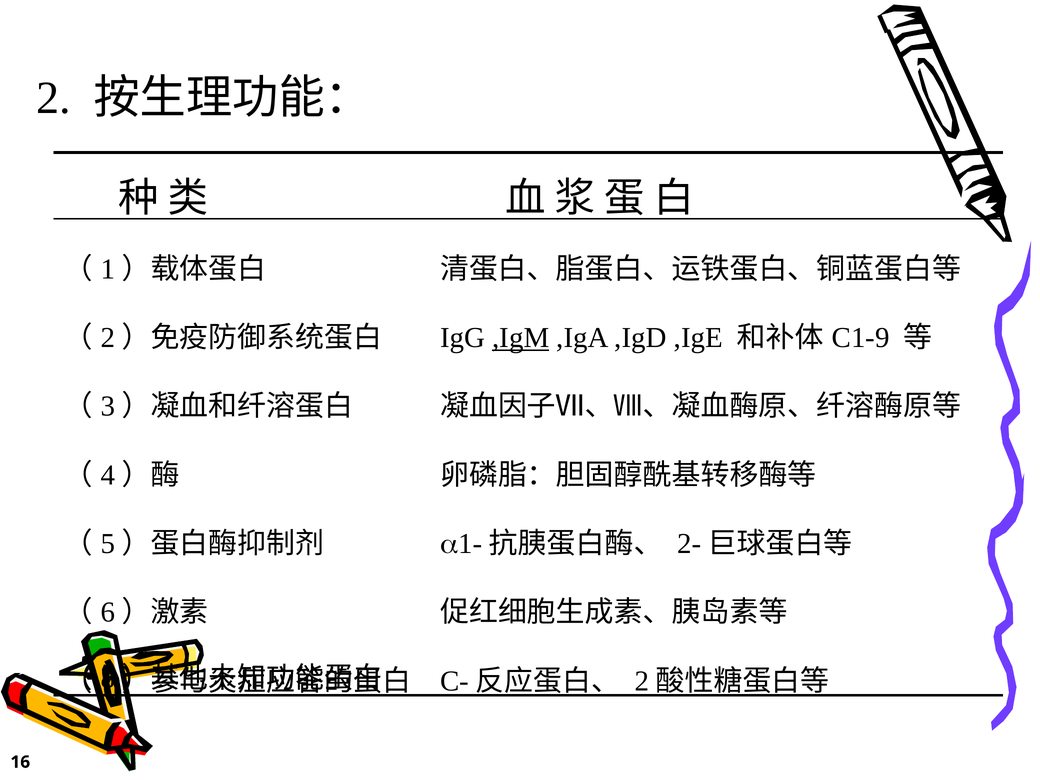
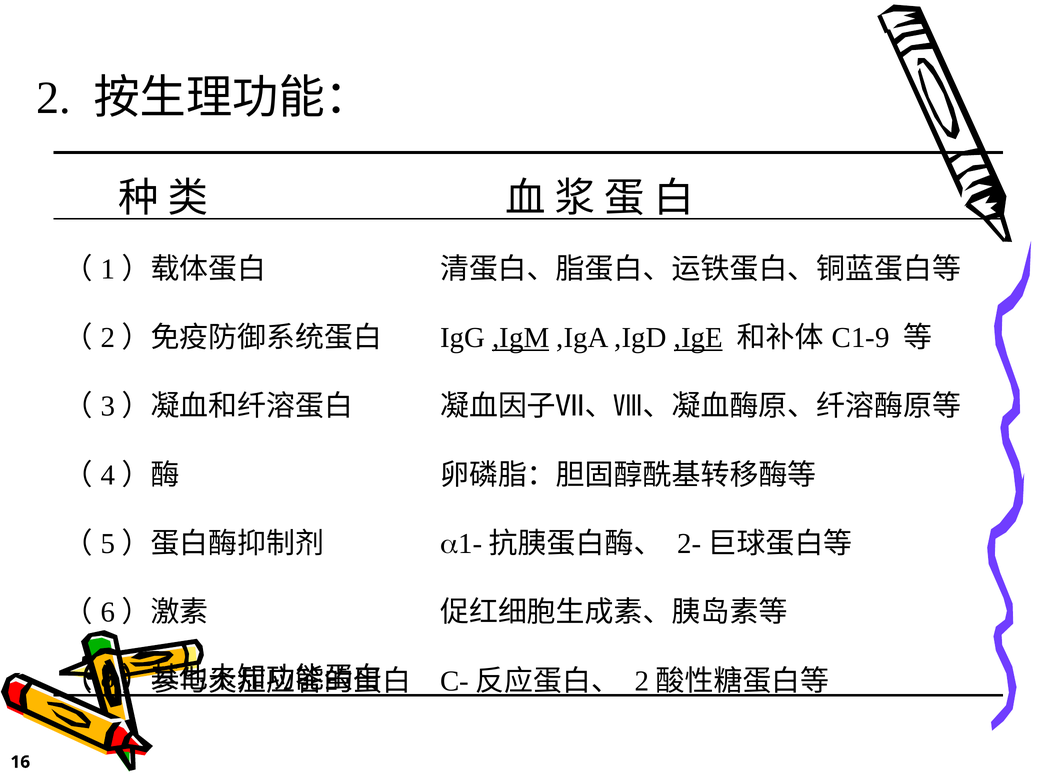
,IgE underline: none -> present
